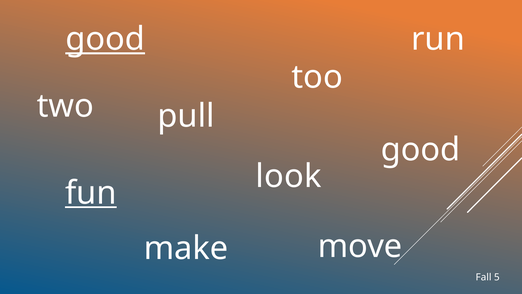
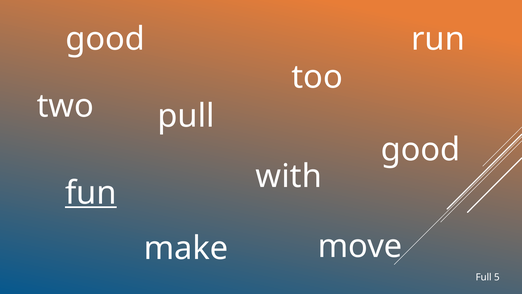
good at (105, 39) underline: present -> none
look: look -> with
Fall: Fall -> Full
